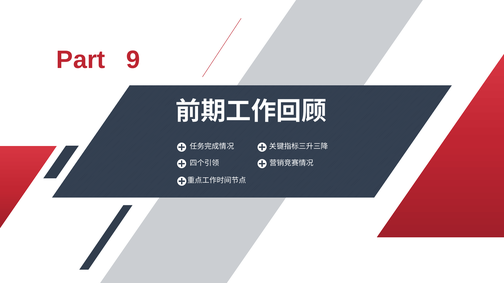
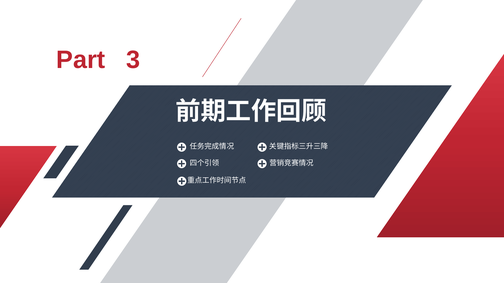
9: 9 -> 3
